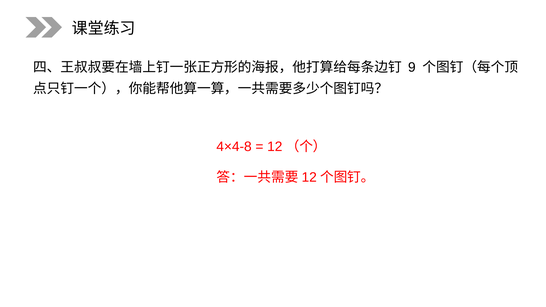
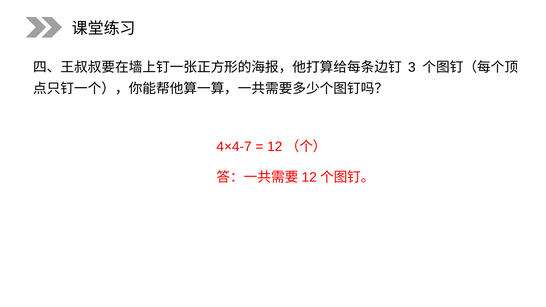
9: 9 -> 3
4×4-8: 4×4-8 -> 4×4-7
